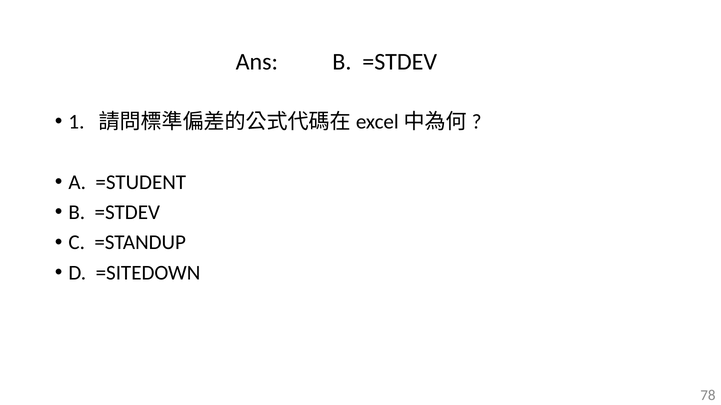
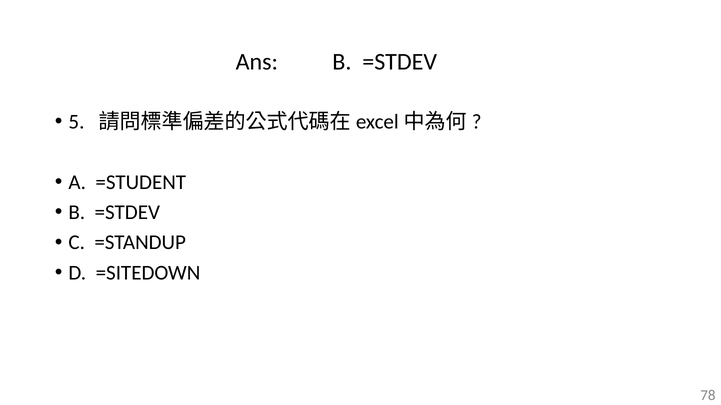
1: 1 -> 5
